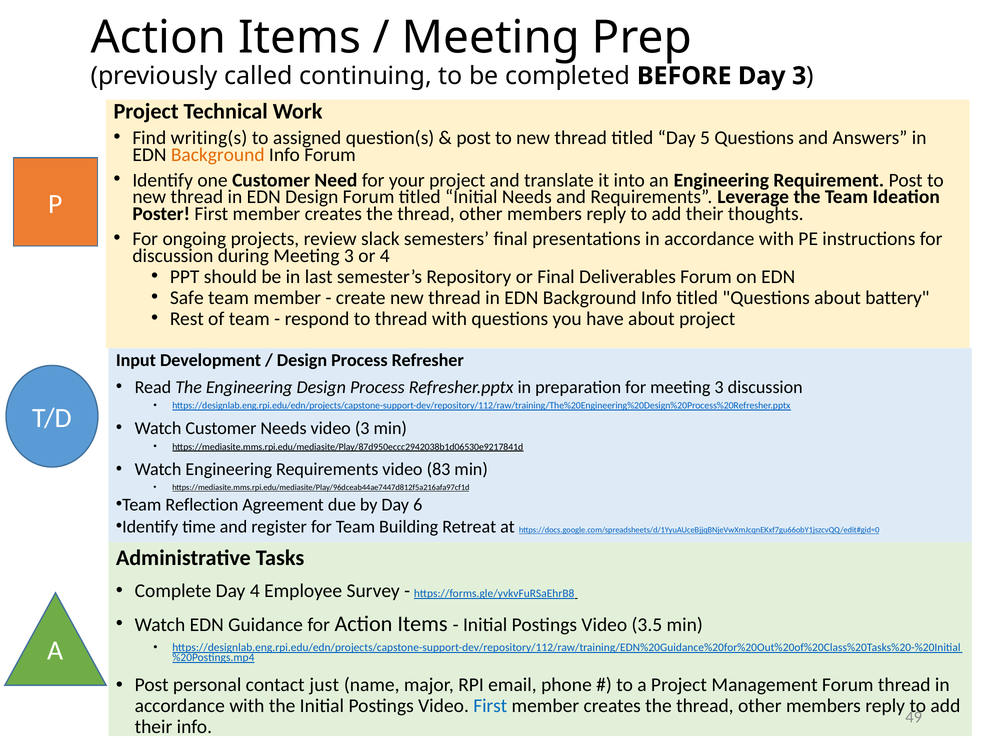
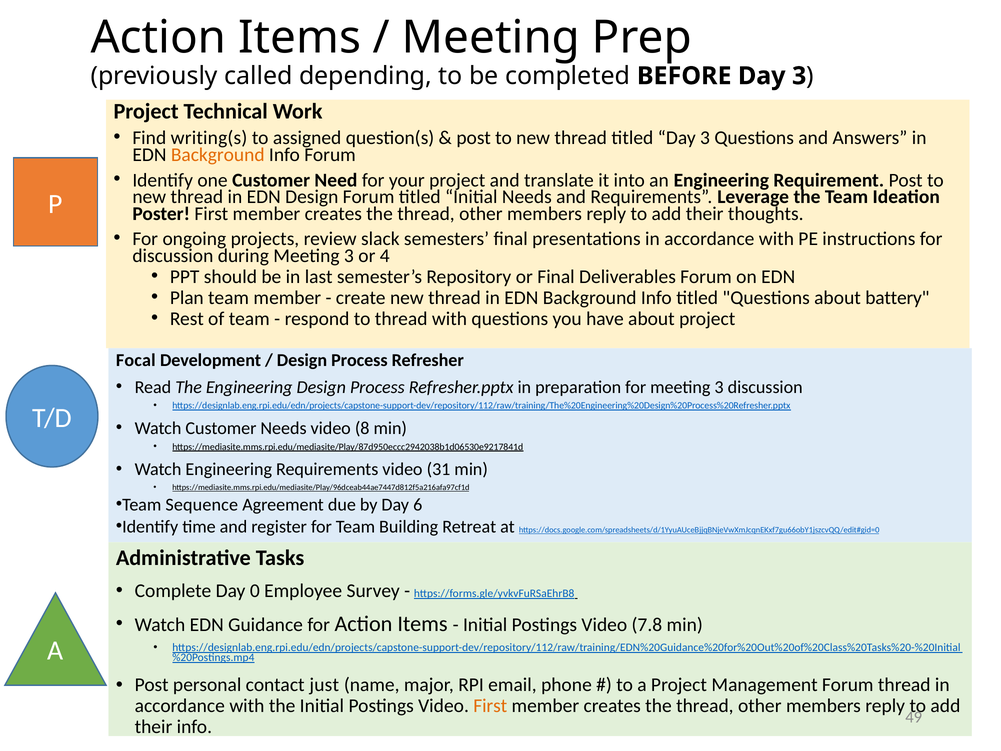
continuing: continuing -> depending
titled Day 5: 5 -> 3
Safe: Safe -> Plan
Input: Input -> Focal
video 3: 3 -> 8
83: 83 -> 31
Reflection: Reflection -> Sequence
Day 4: 4 -> 0
3.5: 3.5 -> 7.8
First at (490, 706) colour: blue -> orange
